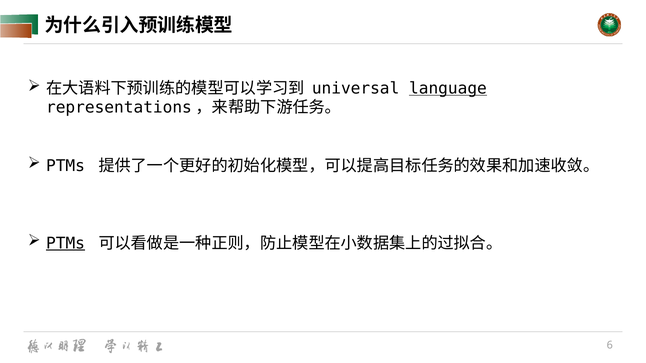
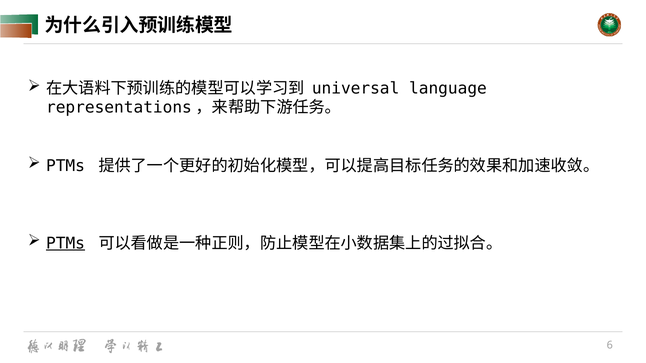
language underline: present -> none
